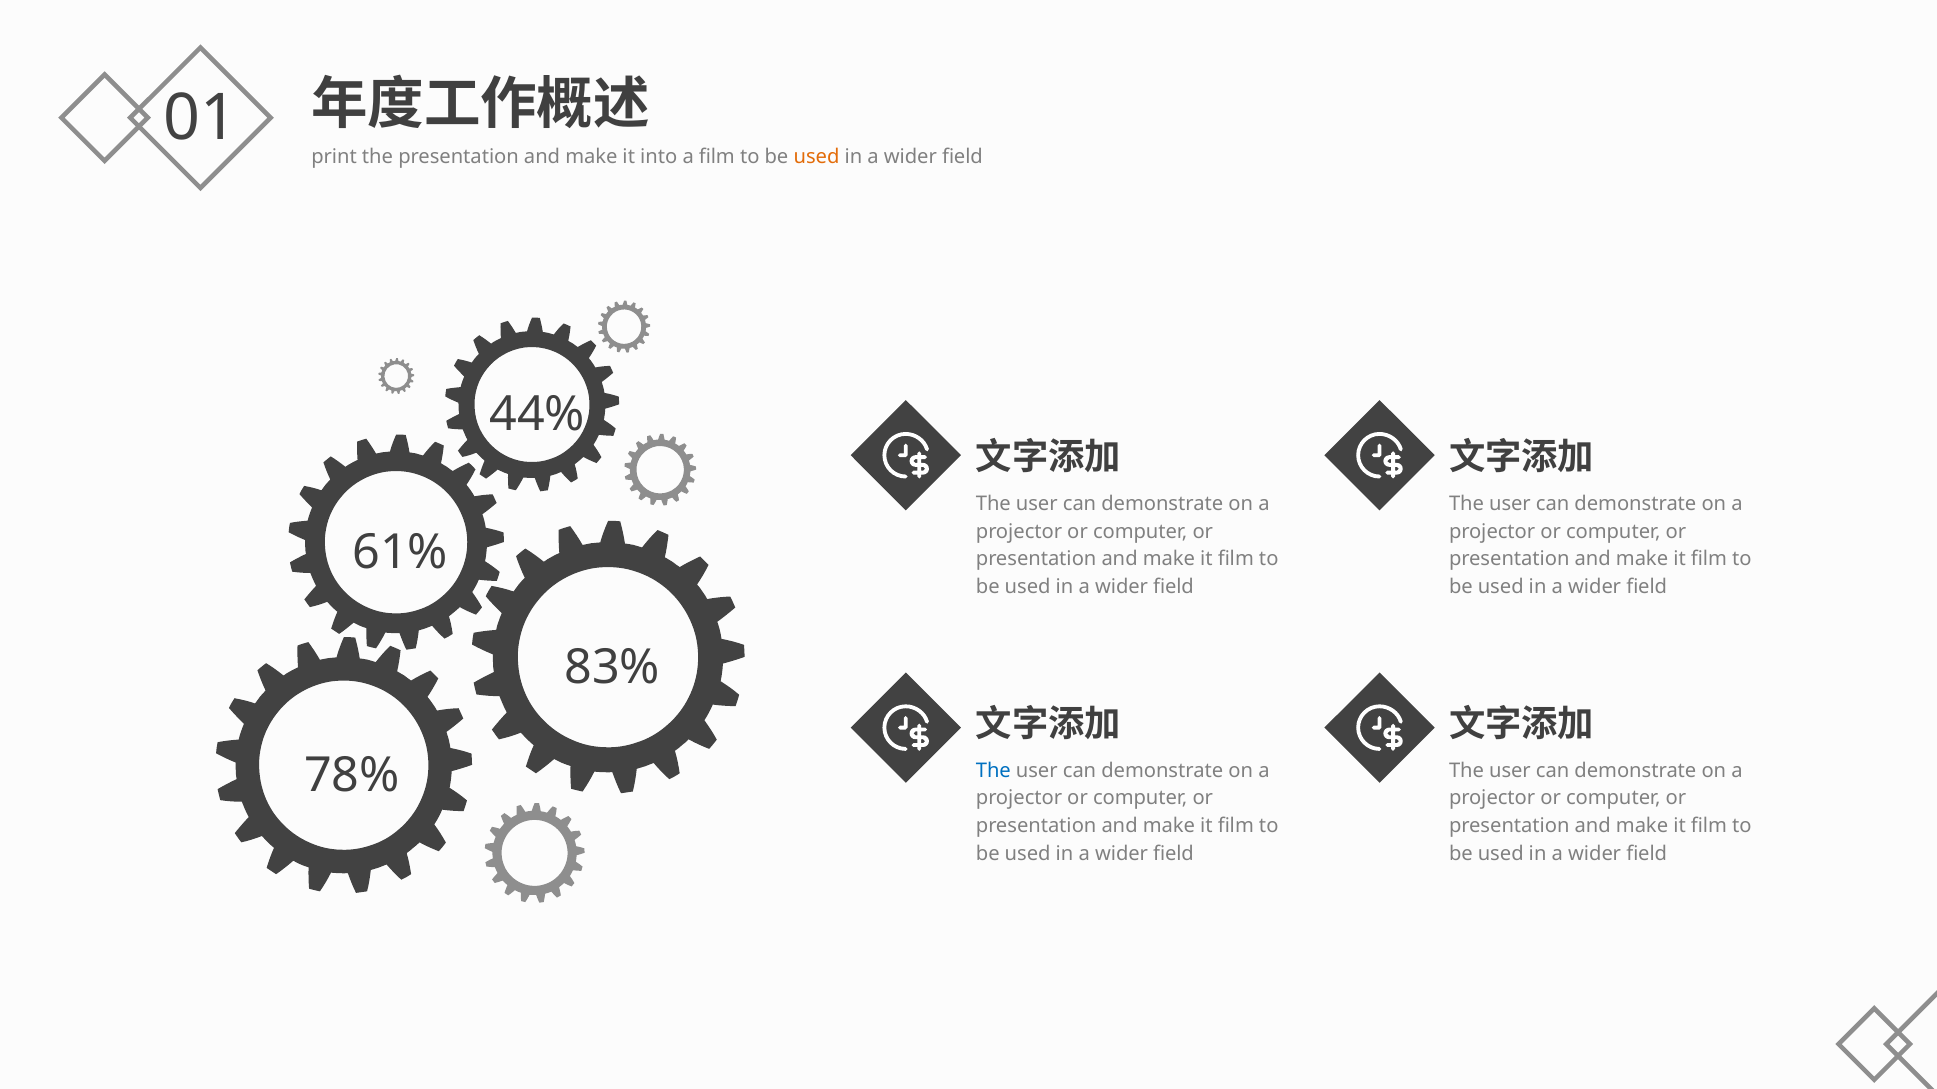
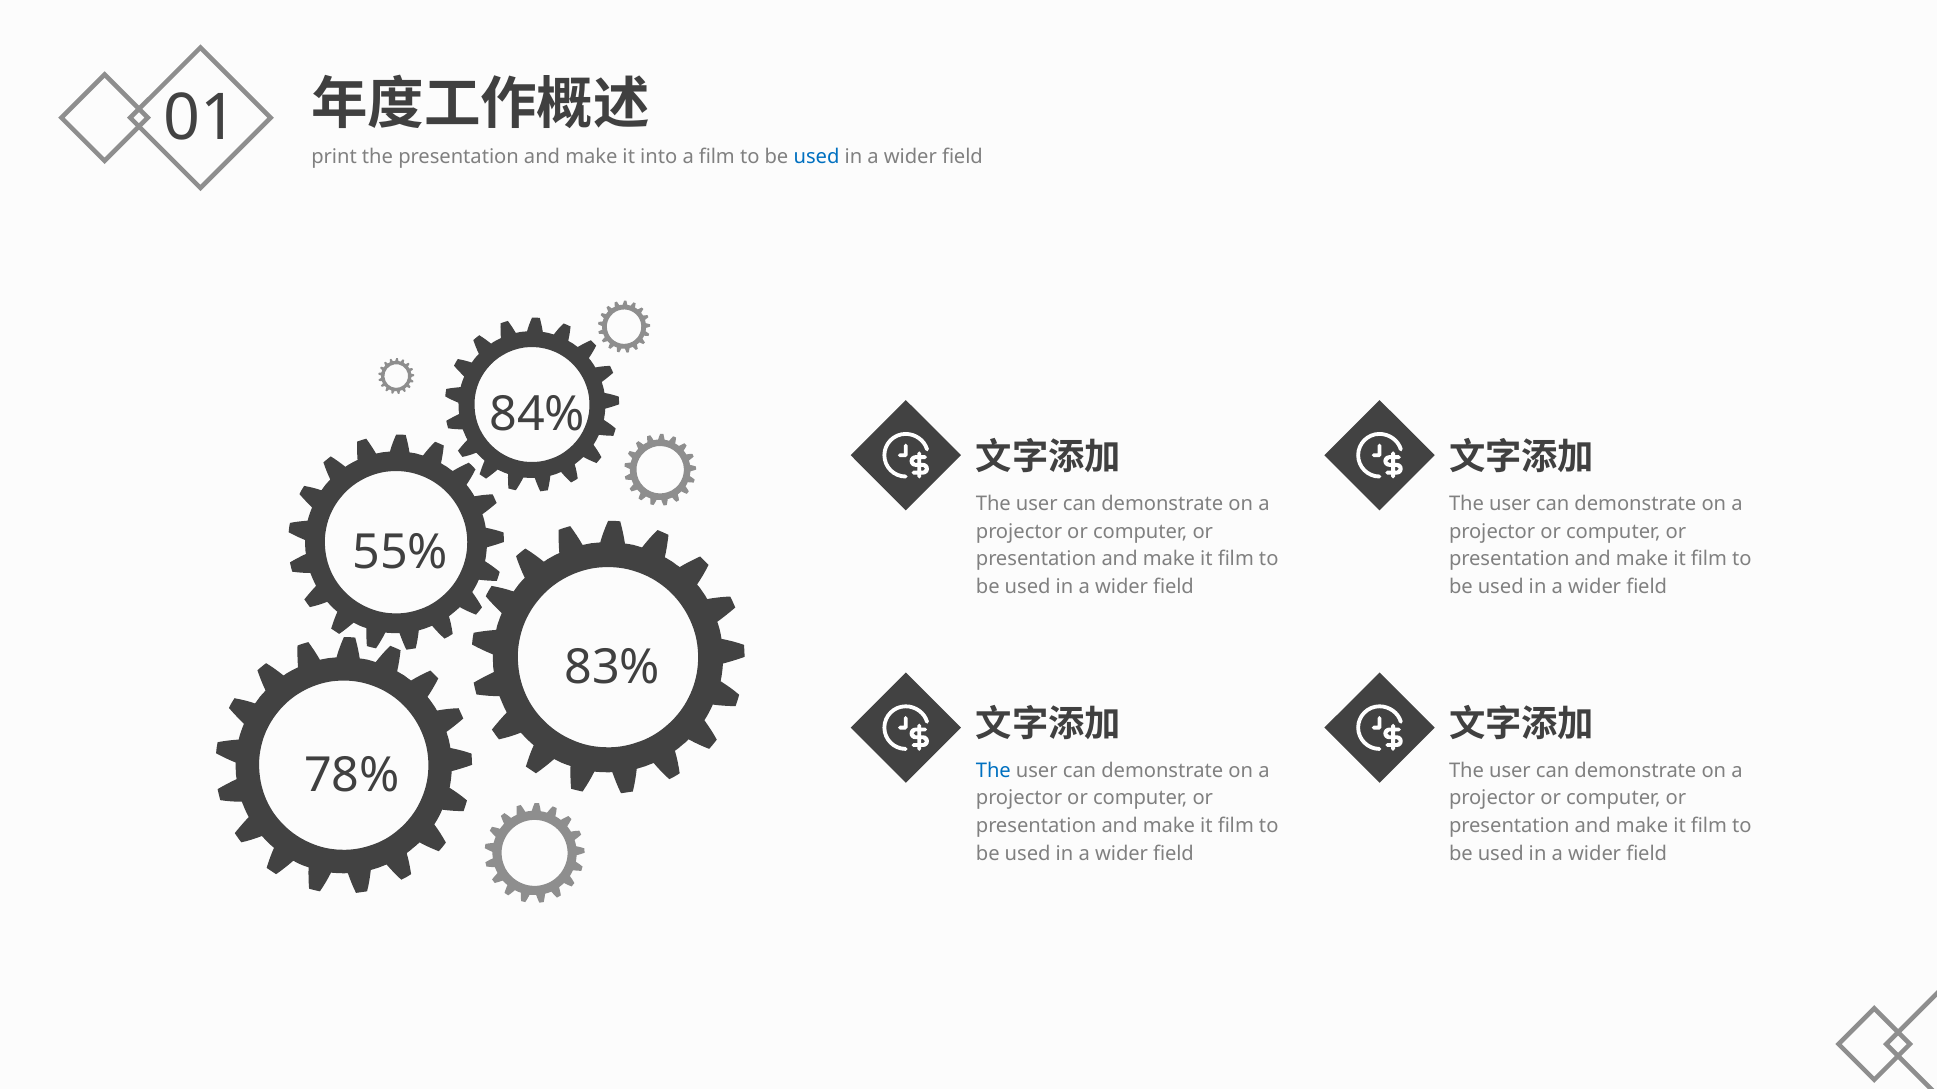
used at (817, 157) colour: orange -> blue
44%: 44% -> 84%
61%: 61% -> 55%
